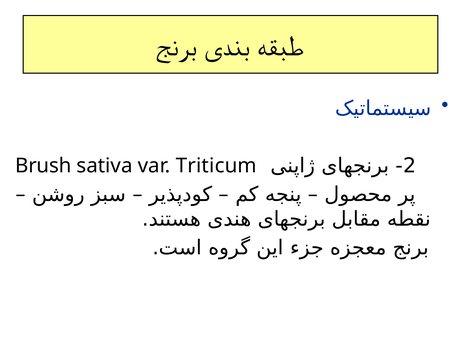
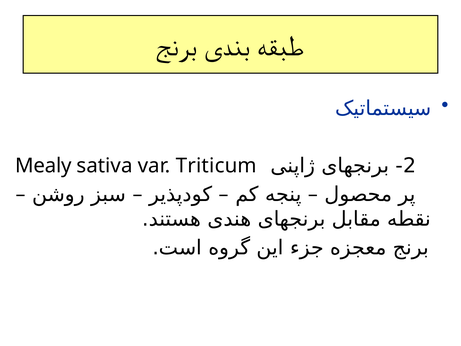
Brush: Brush -> Mealy
